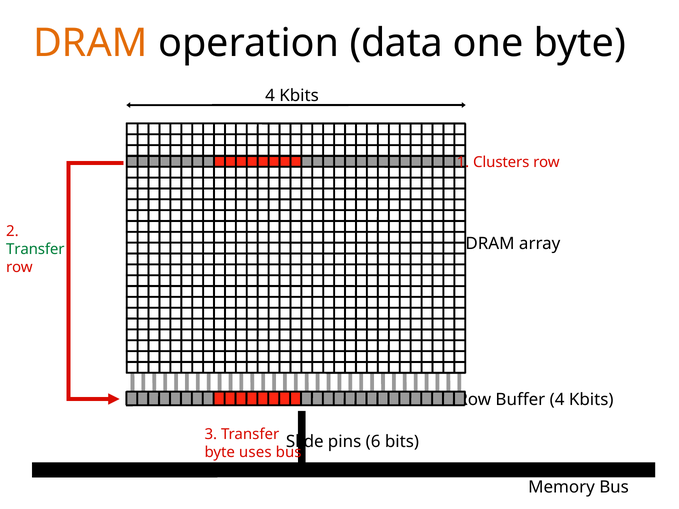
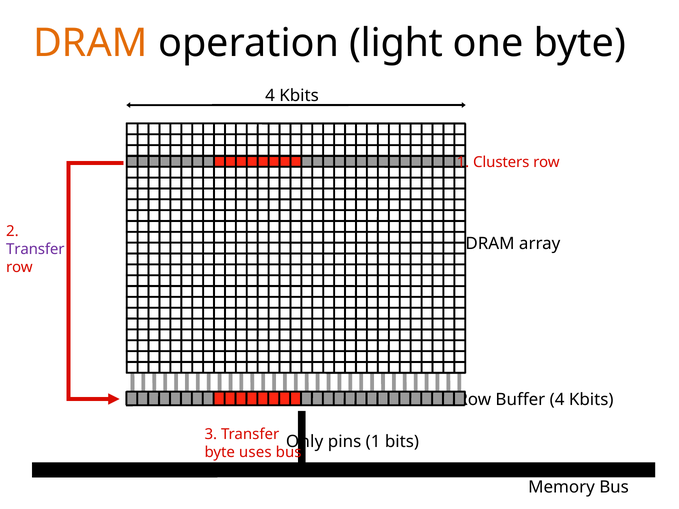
data: data -> light
Transfer at (35, 250) colour: green -> purple
Slide: Slide -> Only
pins 6: 6 -> 1
